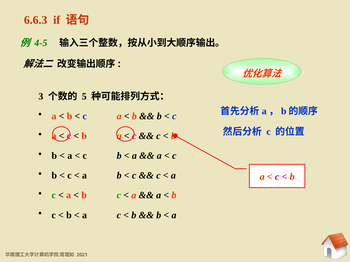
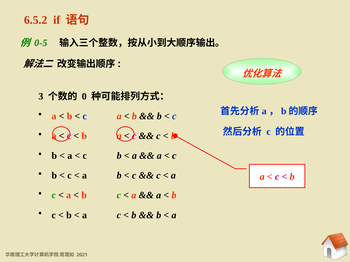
6.6.3: 6.6.3 -> 6.5.2
4-5: 4-5 -> 0-5
5: 5 -> 0
